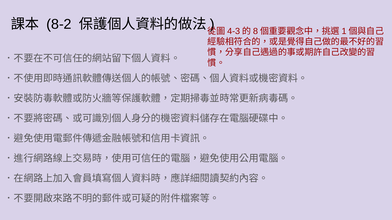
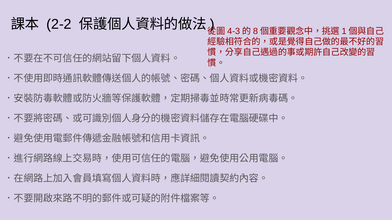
8-2: 8-2 -> 2-2
